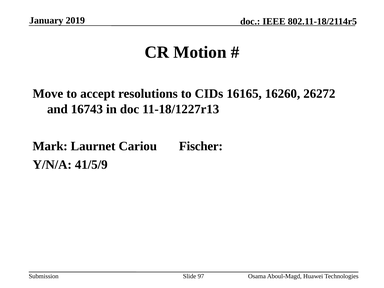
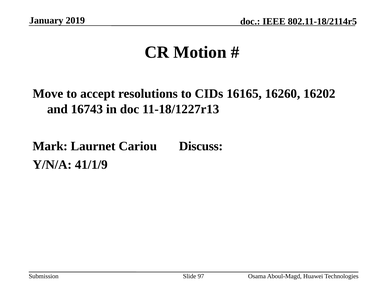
26272: 26272 -> 16202
Fischer: Fischer -> Discuss
41/5/9: 41/5/9 -> 41/1/9
